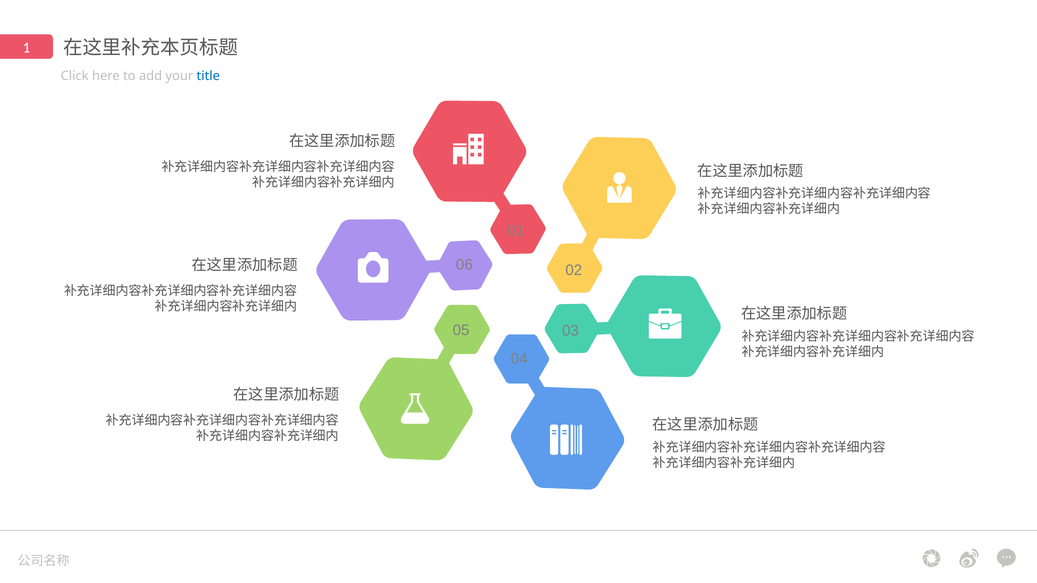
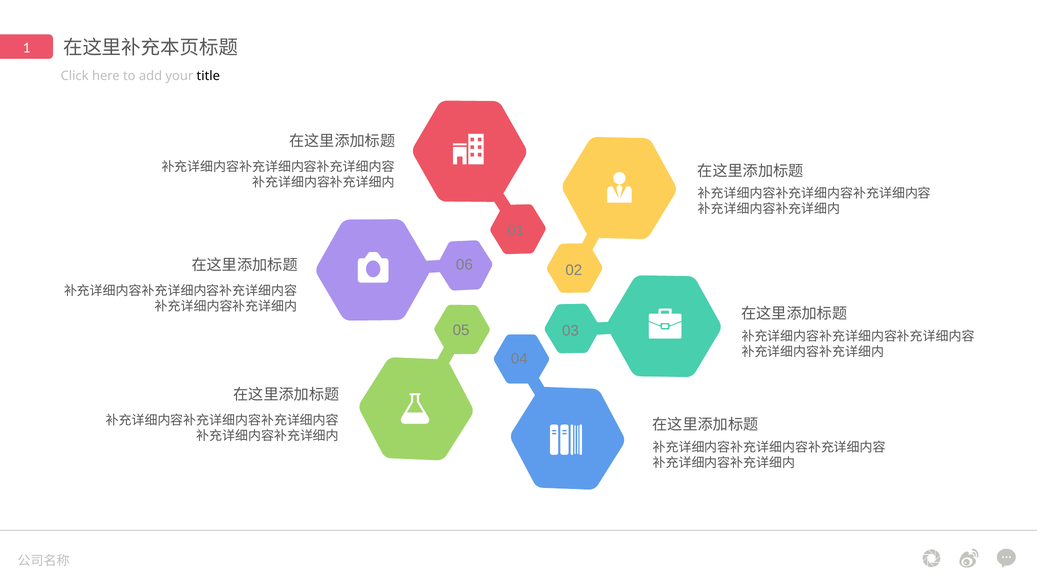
title colour: blue -> black
